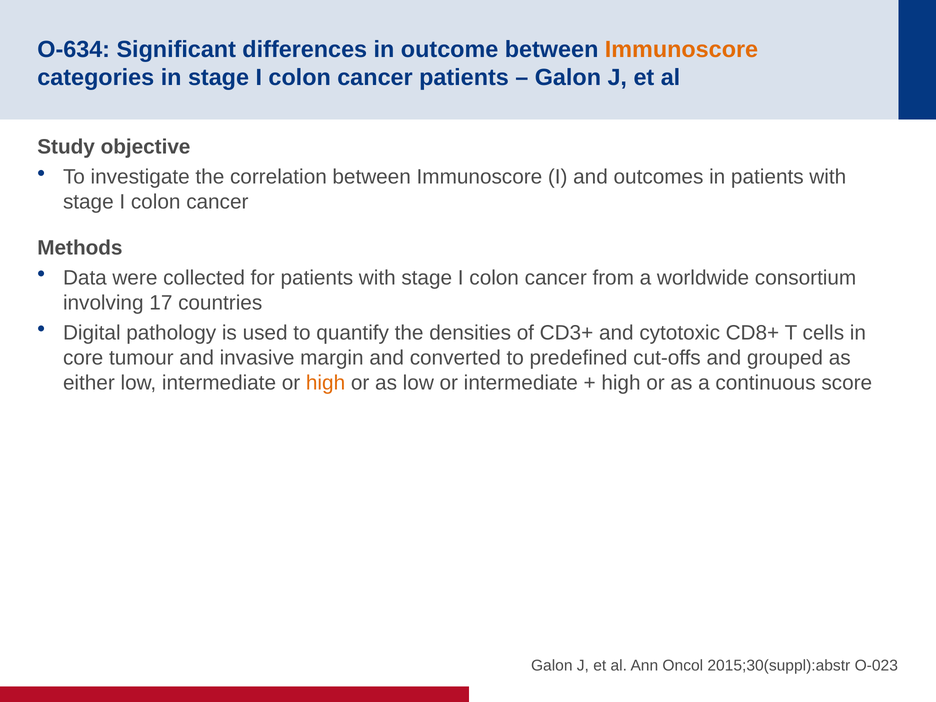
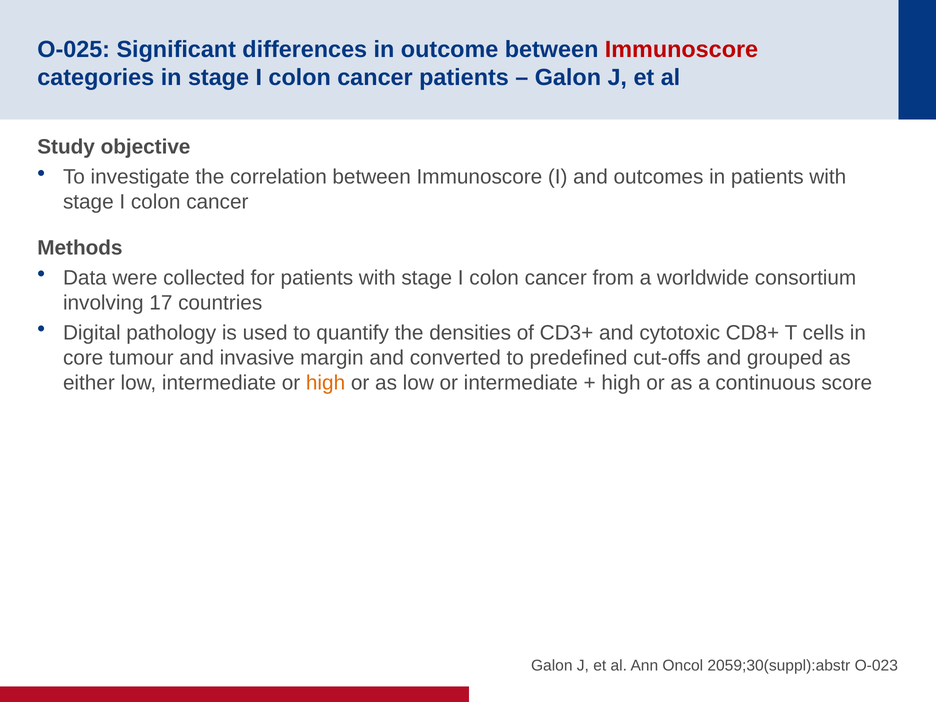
O-634: O-634 -> O-025
Immunoscore at (681, 50) colour: orange -> red
2015;30(suppl):abstr: 2015;30(suppl):abstr -> 2059;30(suppl):abstr
